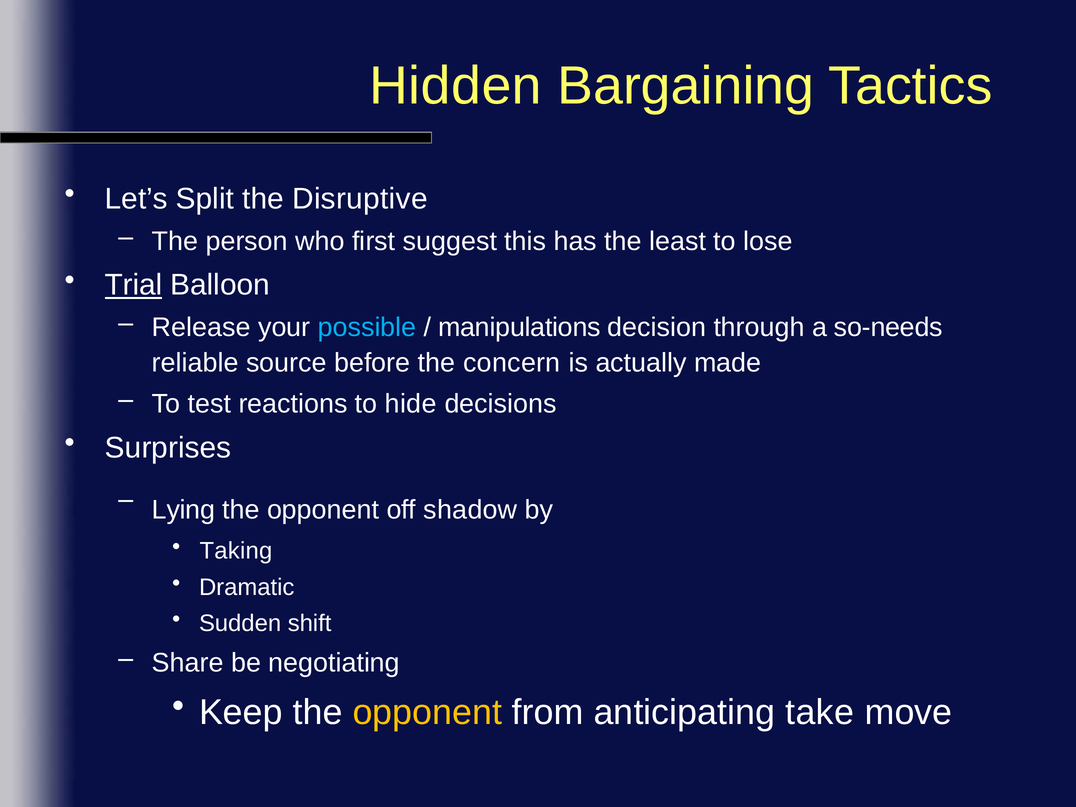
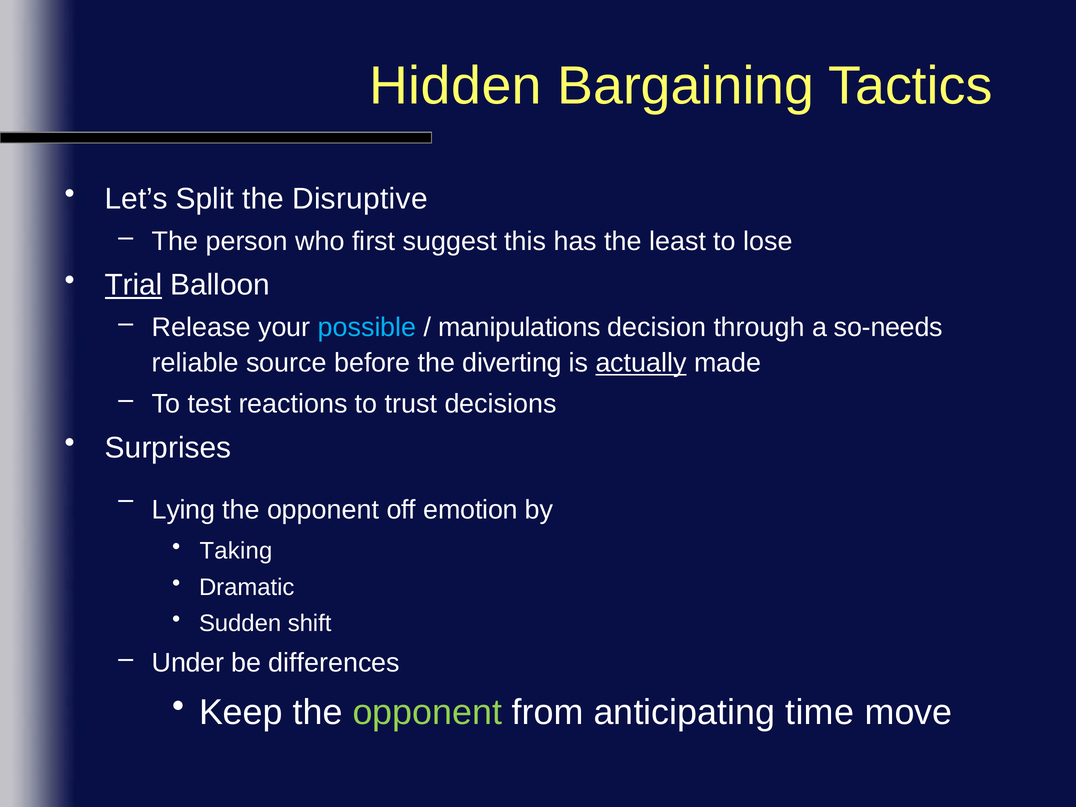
concern: concern -> diverting
actually underline: none -> present
hide: hide -> trust
shadow: shadow -> emotion
Share: Share -> Under
negotiating: negotiating -> differences
opponent at (427, 712) colour: yellow -> light green
take: take -> time
